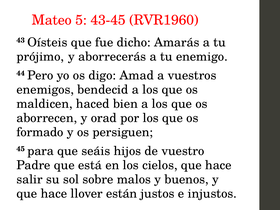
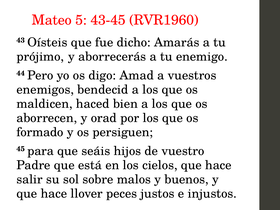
están: están -> peces
